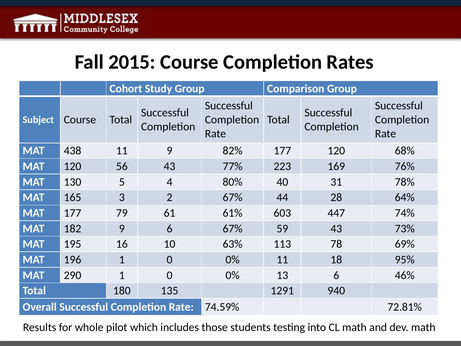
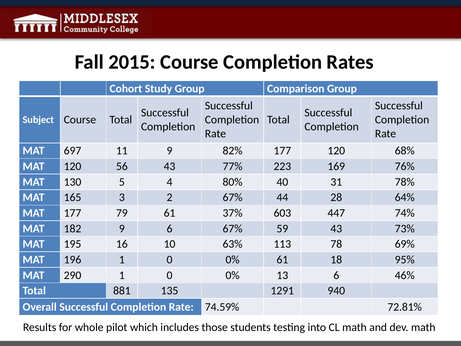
438: 438 -> 697
61%: 61% -> 37%
0% 11: 11 -> 61
180: 180 -> 881
